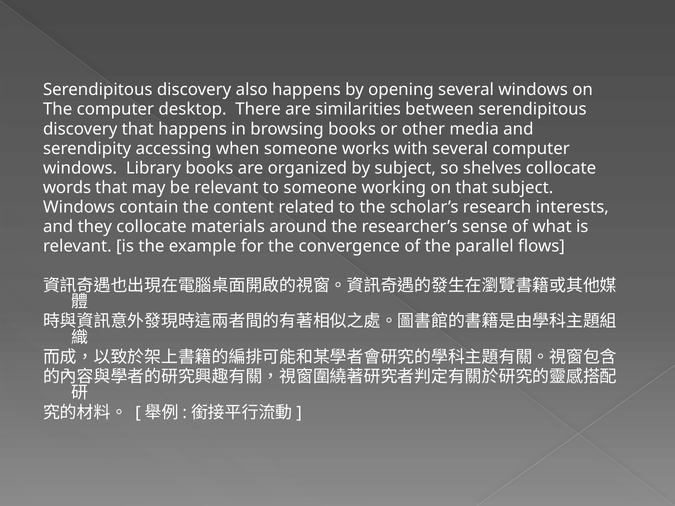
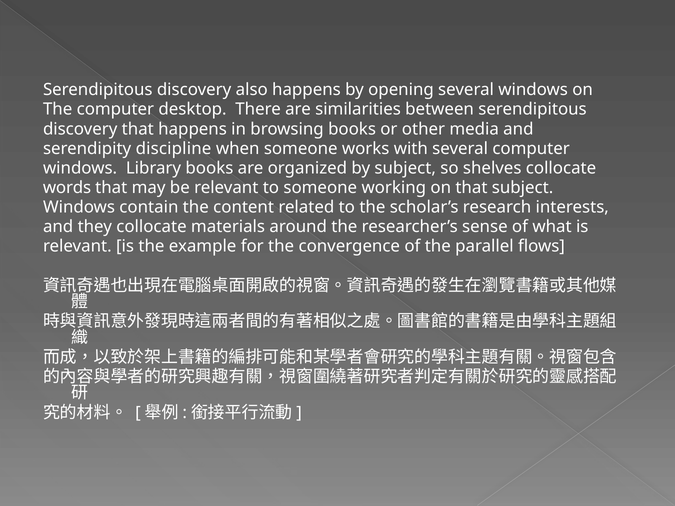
accessing: accessing -> discipline
